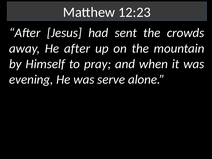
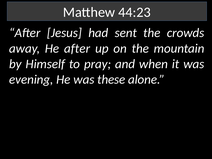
12:23: 12:23 -> 44:23
serve: serve -> these
